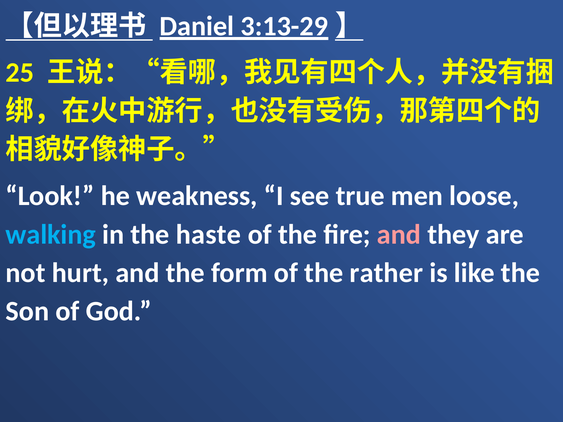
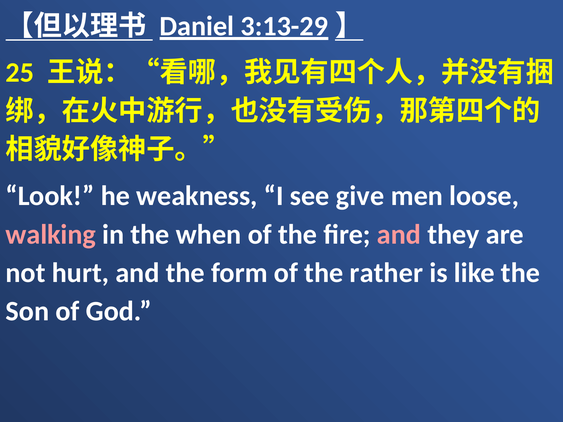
true: true -> give
walking colour: light blue -> pink
haste: haste -> when
